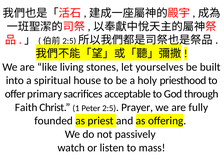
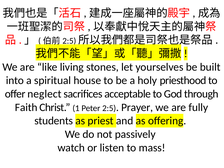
primary: primary -> neglect
founded: founded -> students
